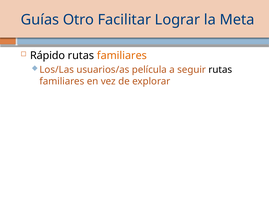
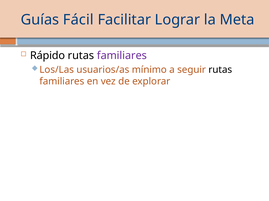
Otro: Otro -> Fácil
familiares at (122, 56) colour: orange -> purple
película: película -> mínimo
